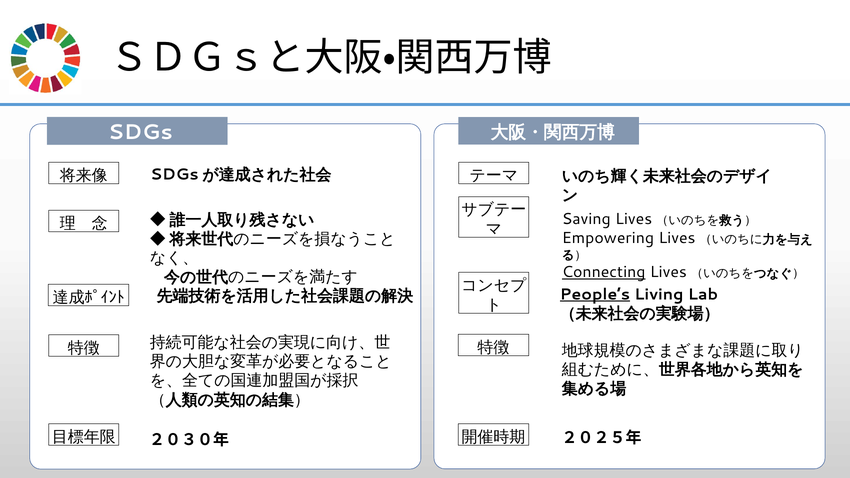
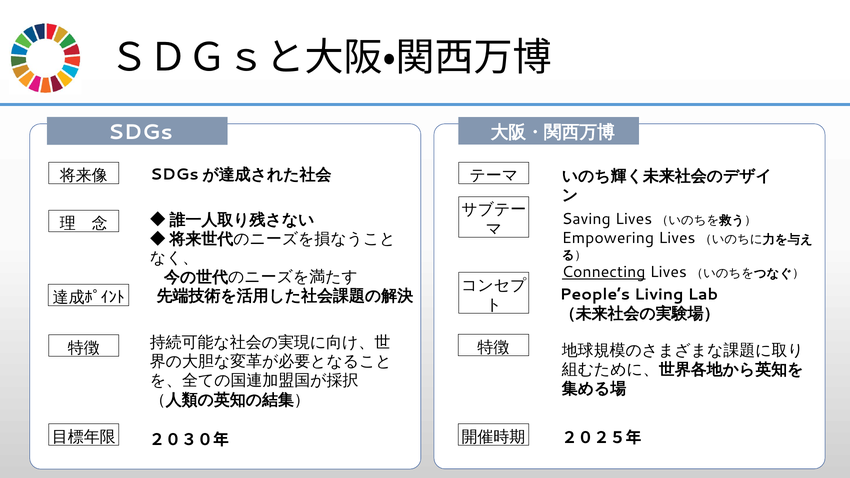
People’s underline: present -> none
